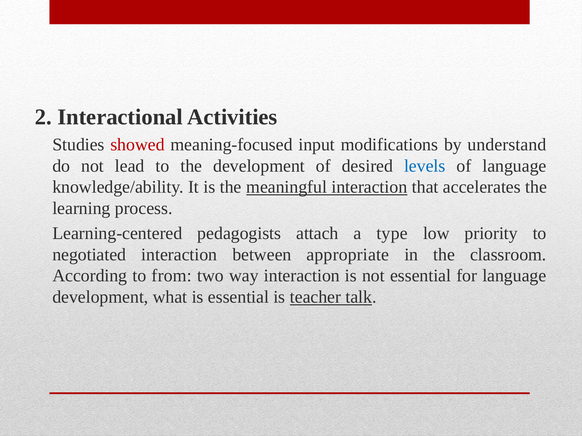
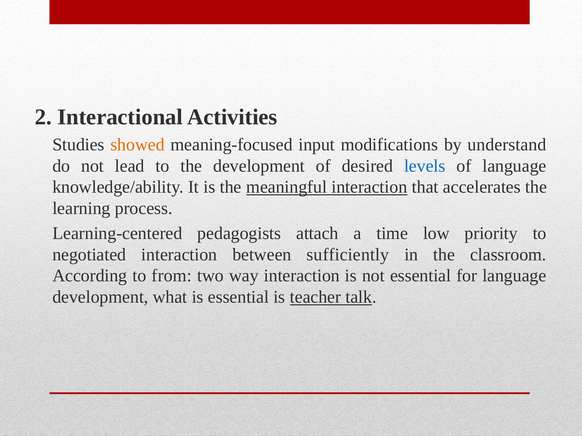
showed colour: red -> orange
type: type -> time
appropriate: appropriate -> sufficiently
